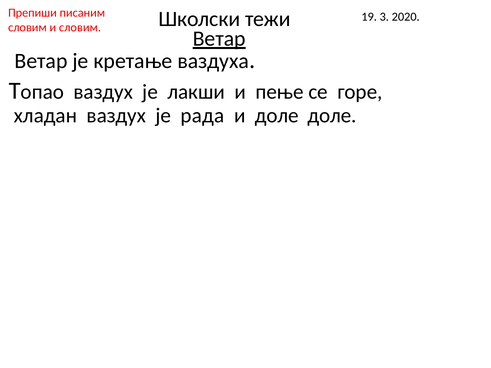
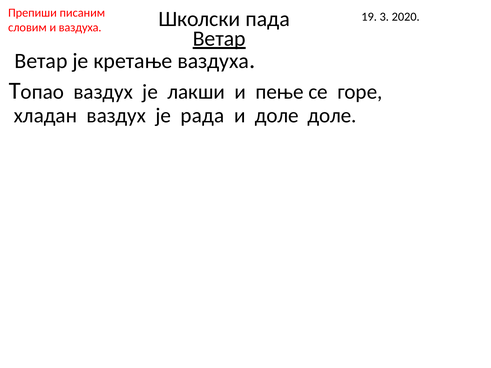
тежи: тежи -> пада
и словим: словим -> ваздуха
